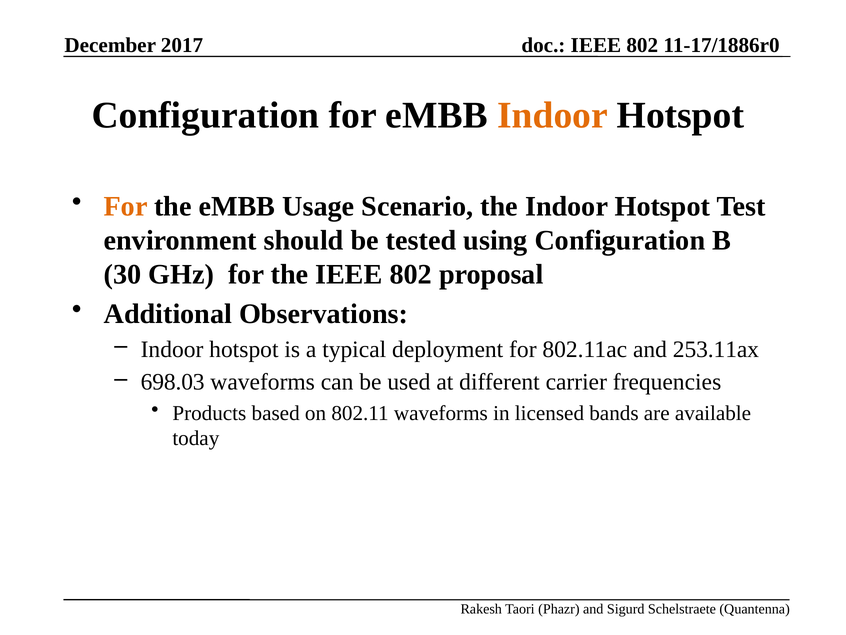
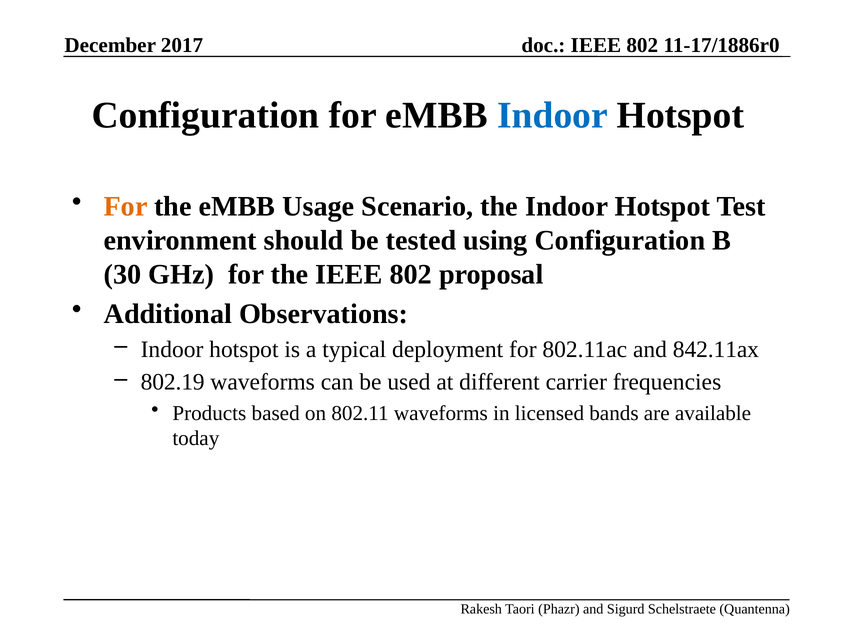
Indoor at (553, 115) colour: orange -> blue
253.11ax: 253.11ax -> 842.11ax
698.03: 698.03 -> 802.19
